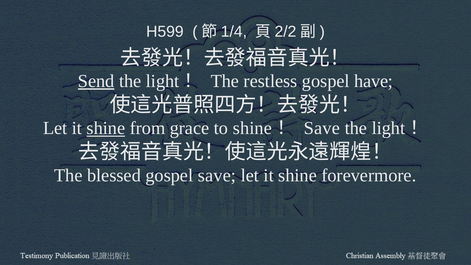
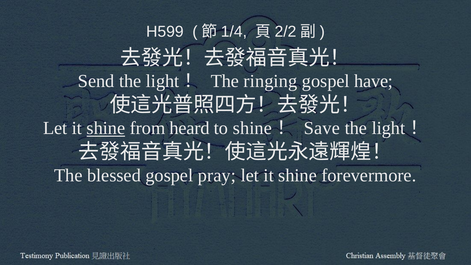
Send underline: present -> none
restless: restless -> ringing
grace: grace -> heard
gospel save: save -> pray
